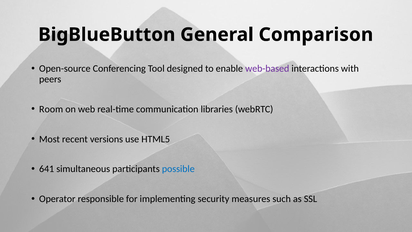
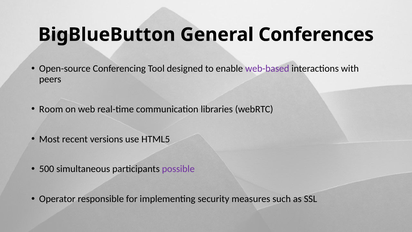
Comparison: Comparison -> Conferences
641: 641 -> 500
possible colour: blue -> purple
